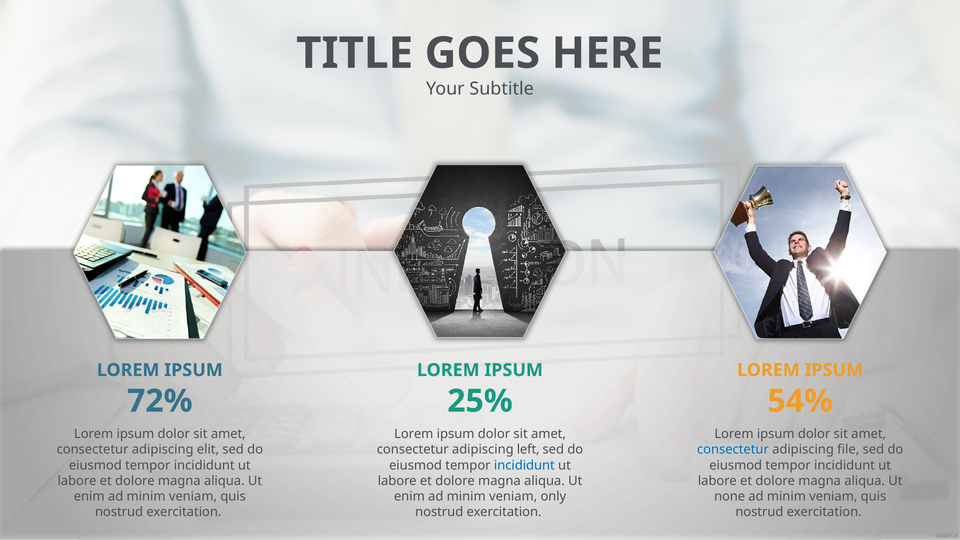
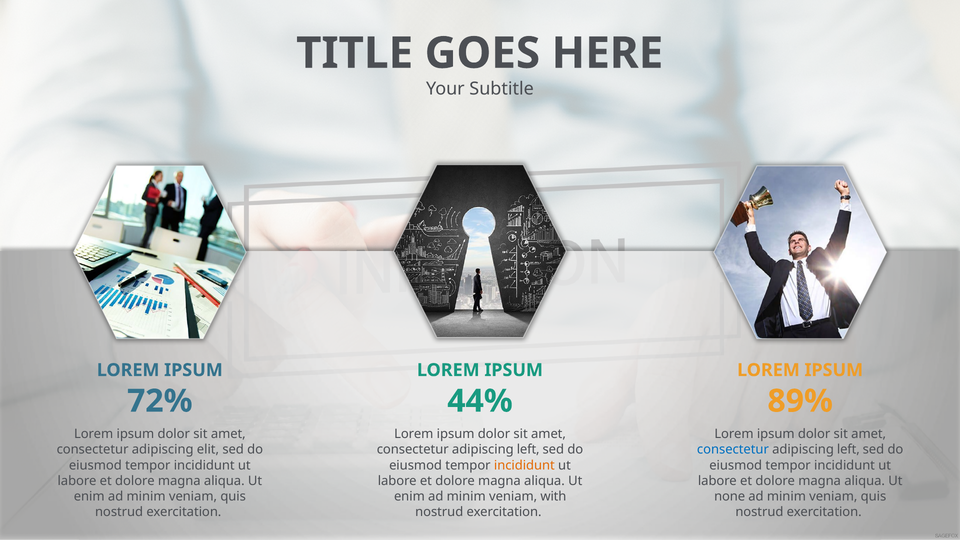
25%: 25% -> 44%
54%: 54% -> 89%
file at (848, 450): file -> left
incididunt at (524, 465) colour: blue -> orange
only: only -> with
